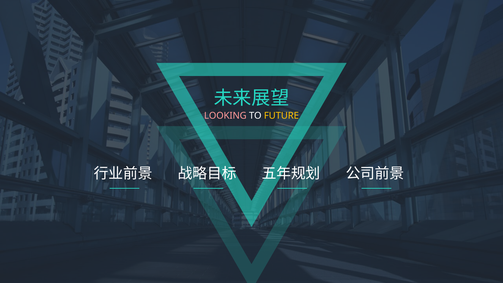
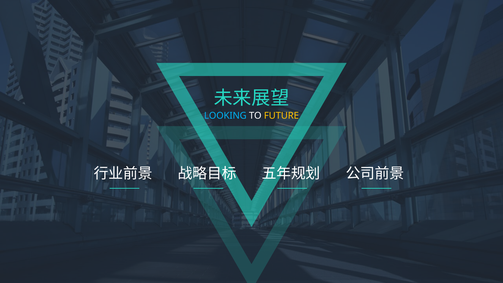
LOOKING colour: pink -> light blue
